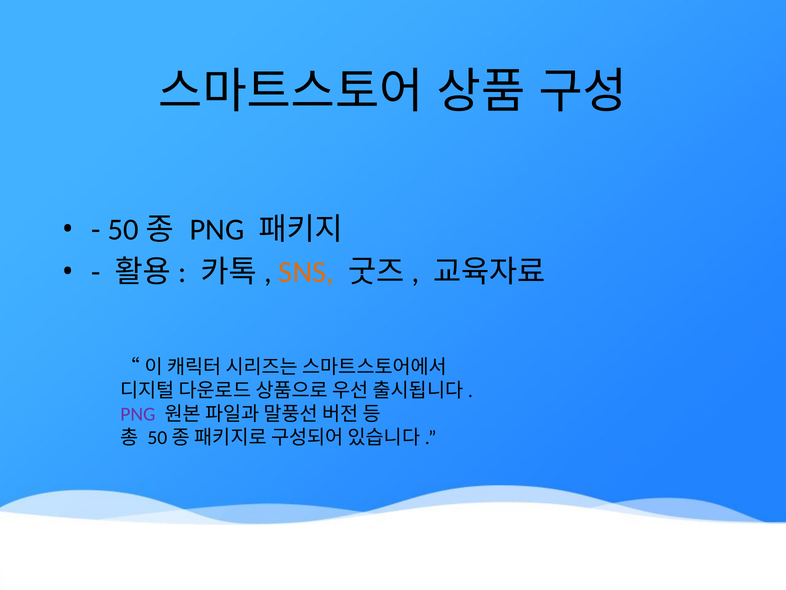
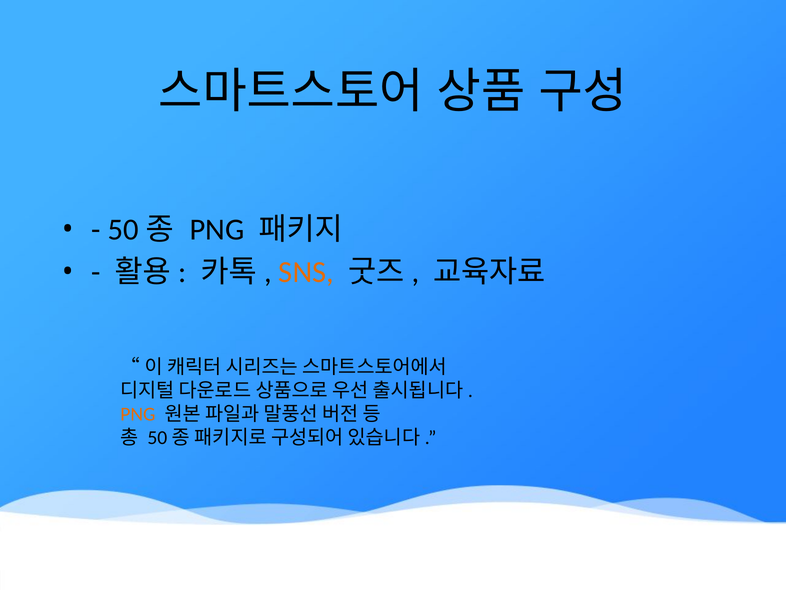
PNG at (138, 414) colour: purple -> orange
